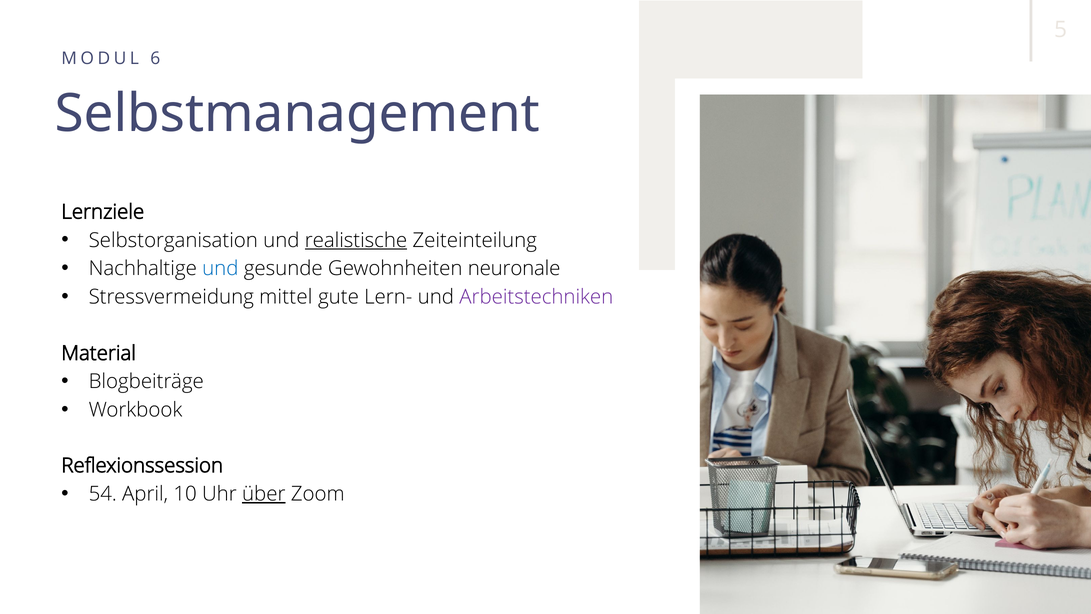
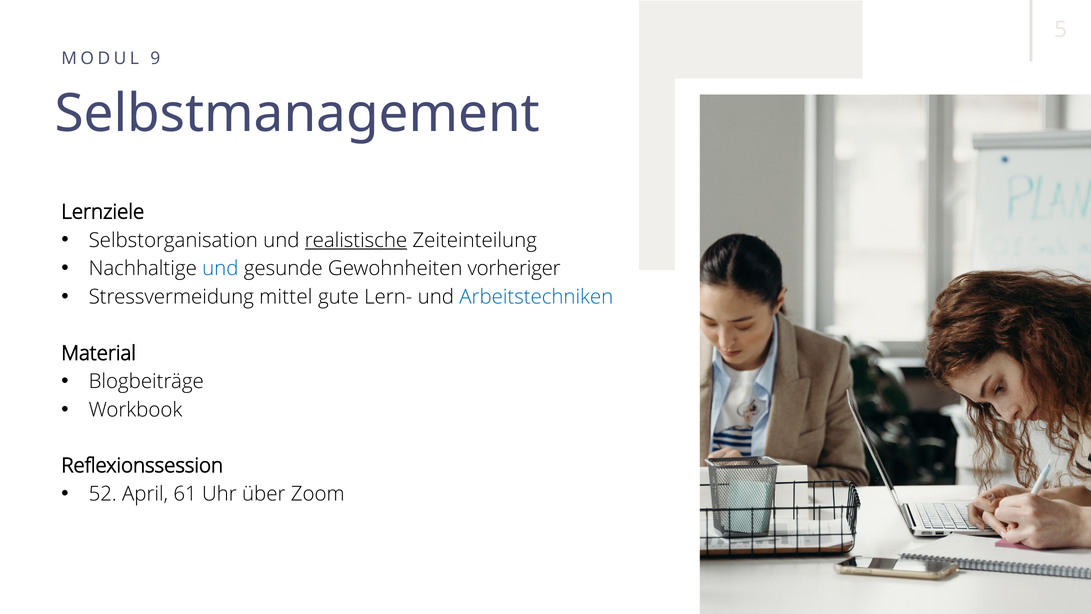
6: 6 -> 9
neuronale: neuronale -> vorheriger
Arbeitstechniken colour: purple -> blue
54: 54 -> 52
10: 10 -> 61
über underline: present -> none
